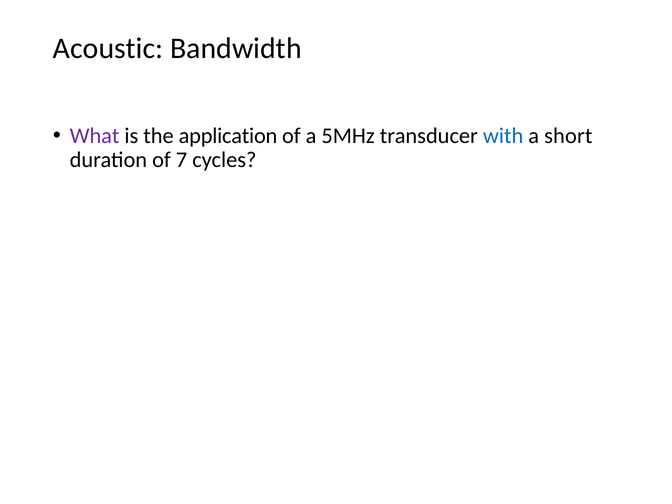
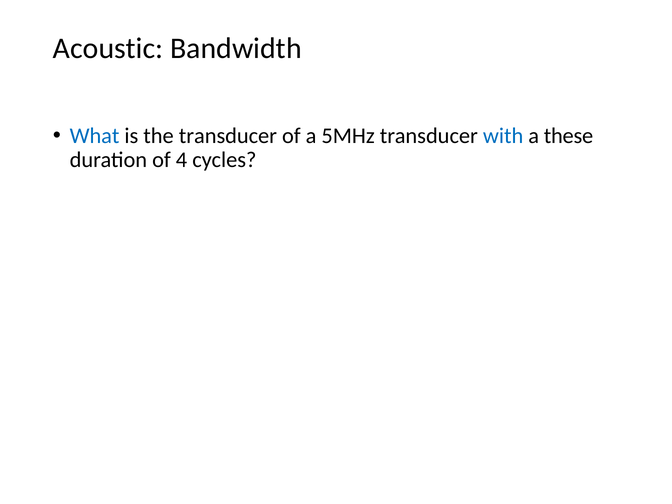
What colour: purple -> blue
the application: application -> transducer
short: short -> these
7: 7 -> 4
